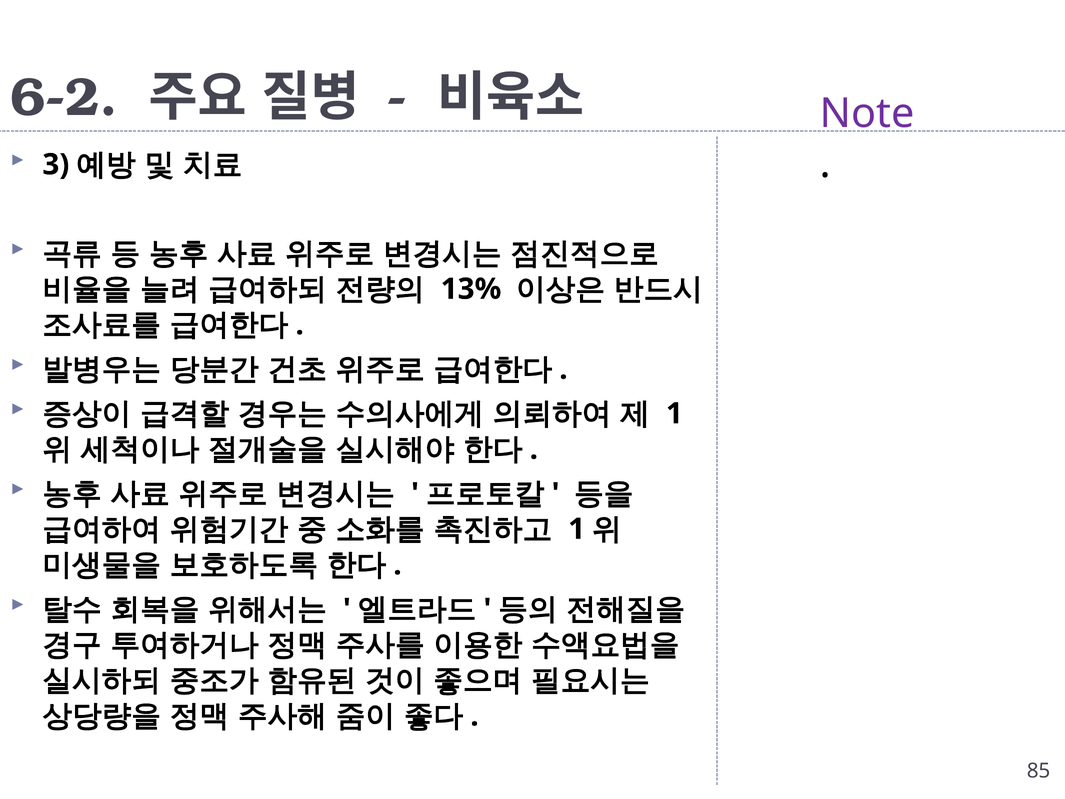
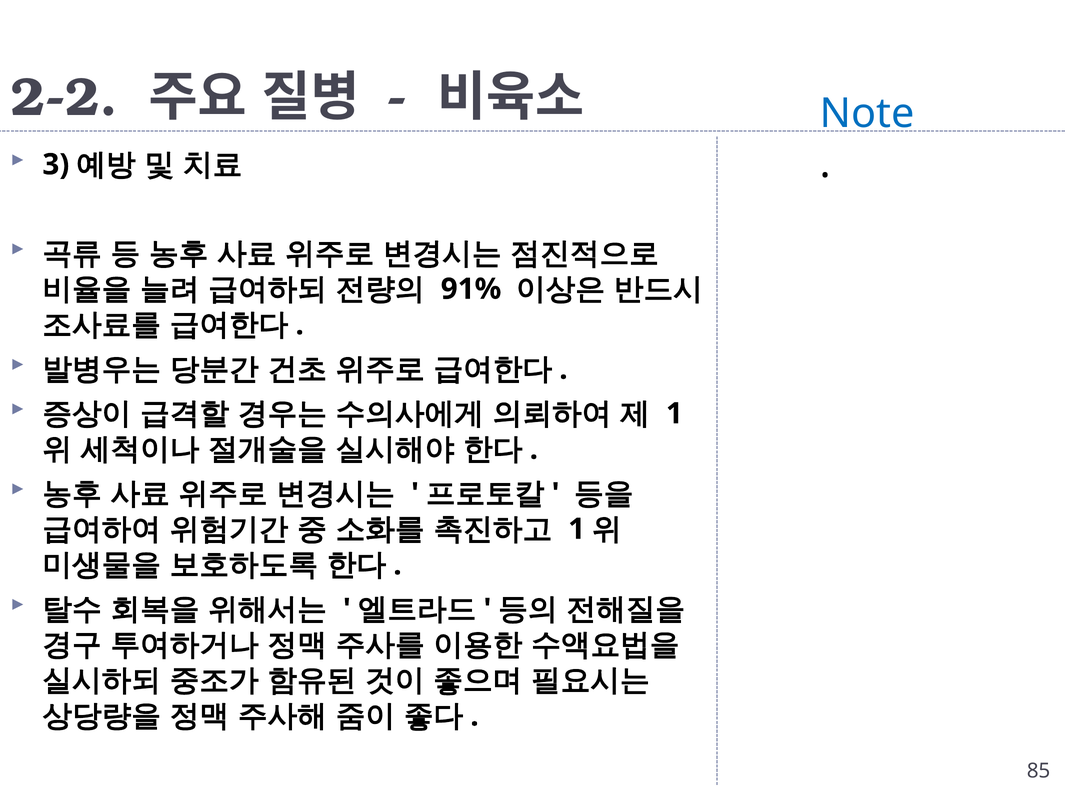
6-2: 6-2 -> 2-2
Note colour: purple -> blue
13%: 13% -> 91%
